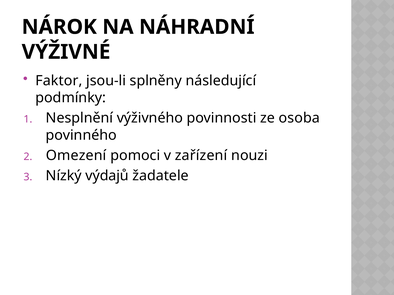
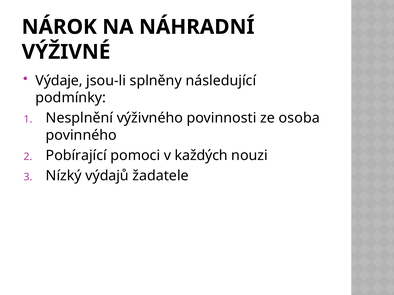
Faktor: Faktor -> Výdaje
Omezení: Omezení -> Pobírající
zařízení: zařízení -> každých
